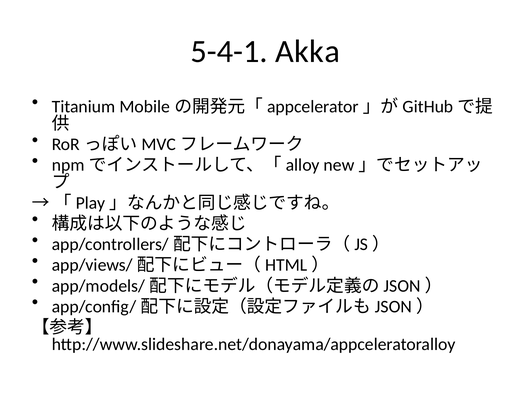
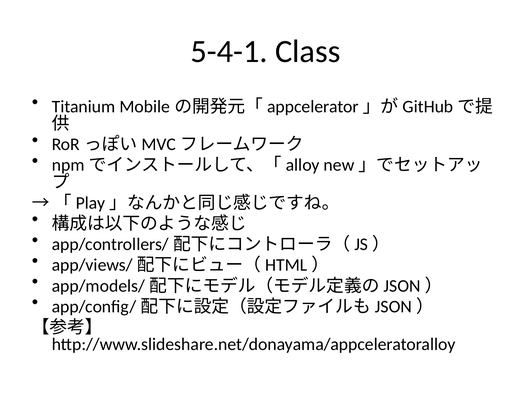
Akka: Akka -> Class
